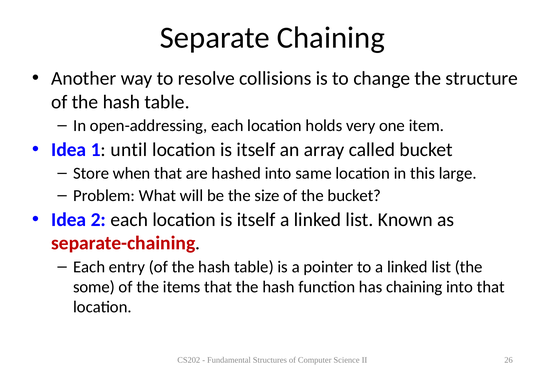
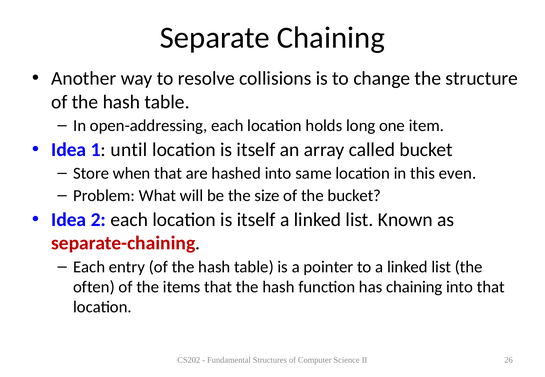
very: very -> long
large: large -> even
some: some -> often
